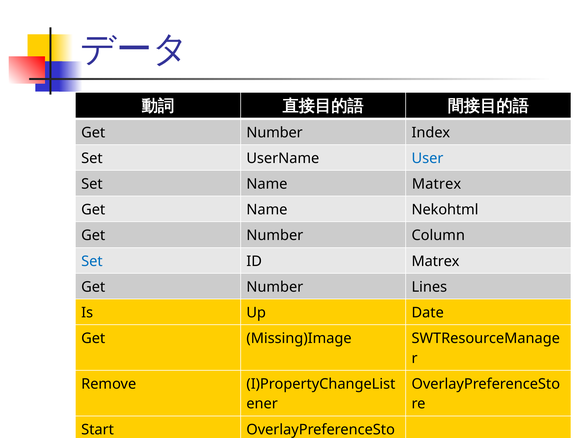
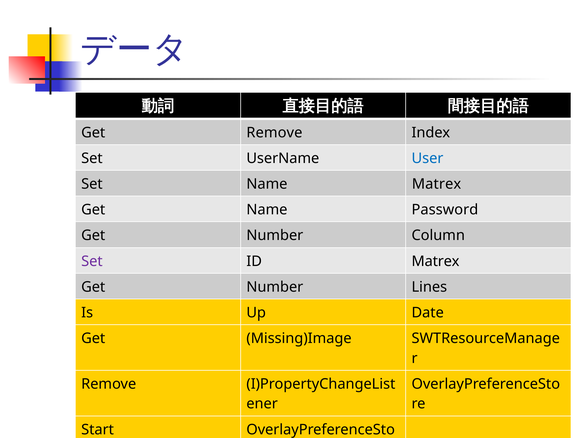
Number at (275, 132): Number -> Remove
Nekohtml: Nekohtml -> Password
Set at (92, 261) colour: blue -> purple
